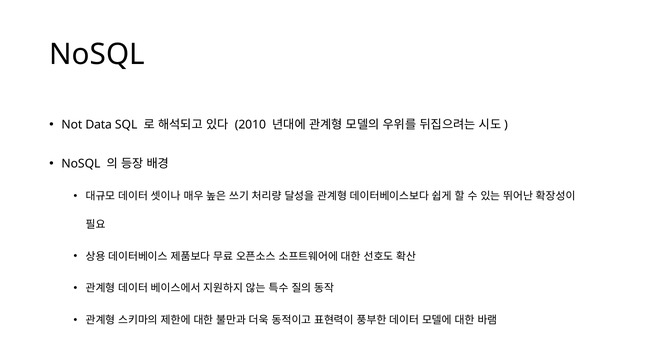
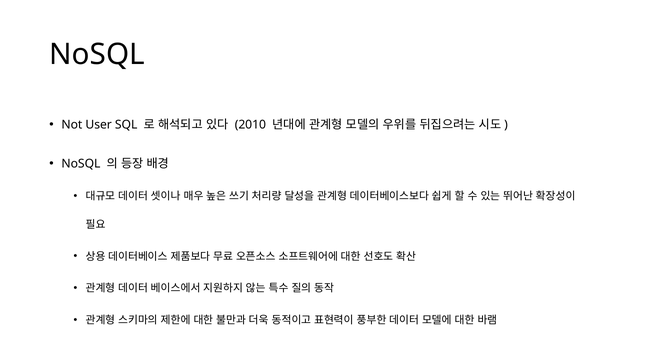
Data: Data -> User
